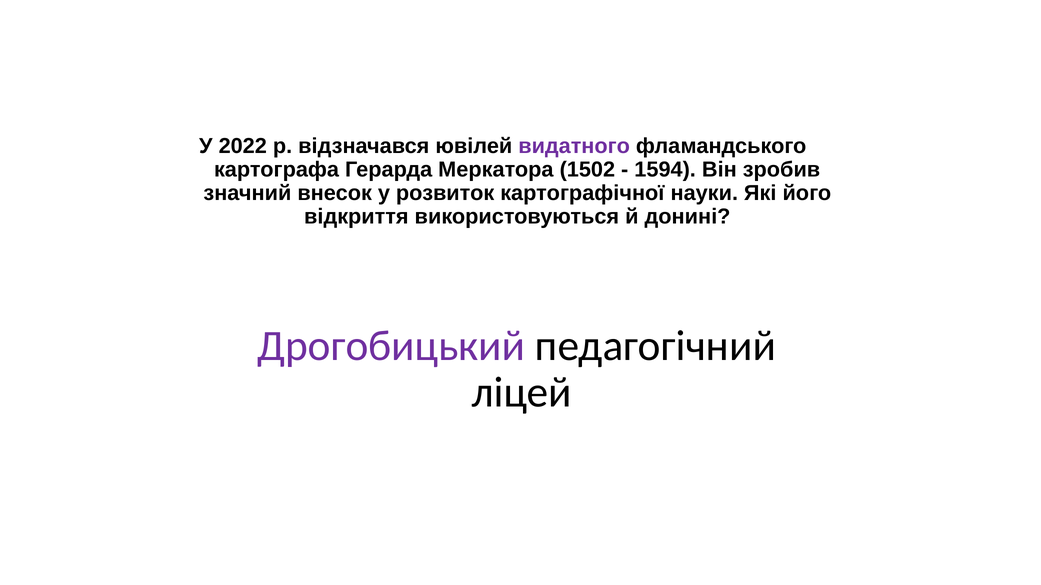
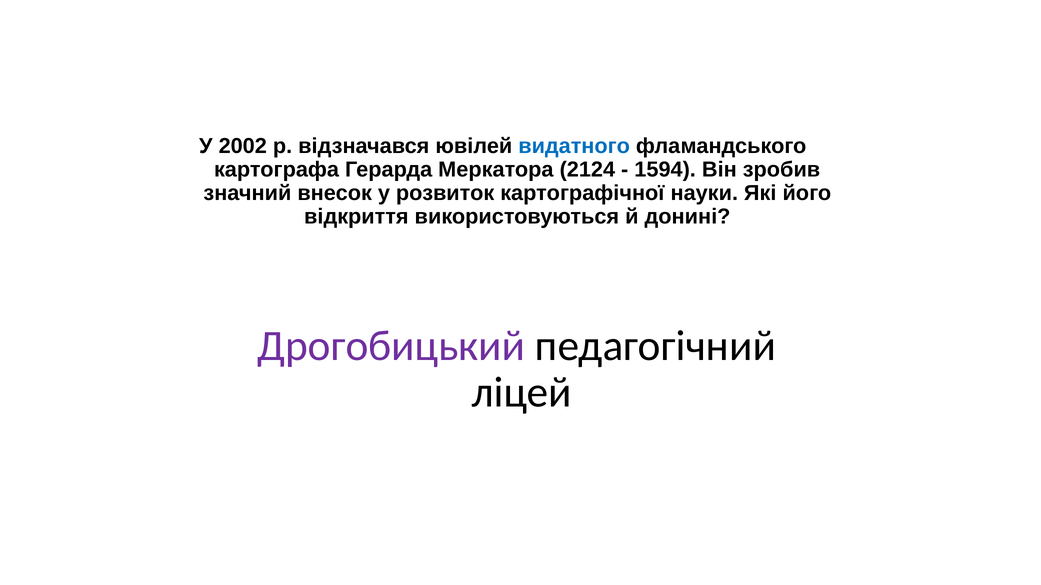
2022: 2022 -> 2002
видатного colour: purple -> blue
1502: 1502 -> 2124
